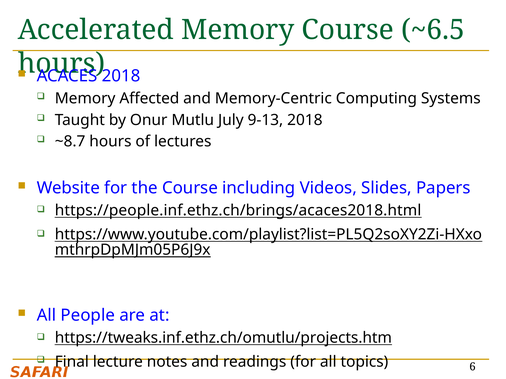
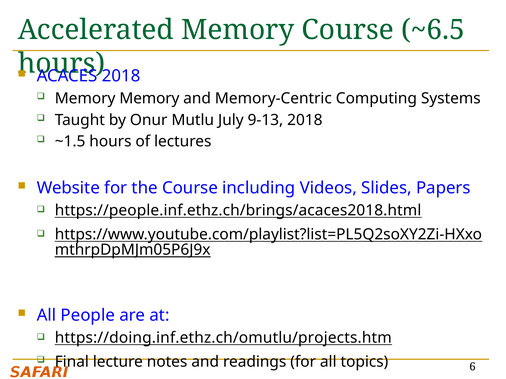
Memory Affected: Affected -> Memory
~8.7: ~8.7 -> ~1.5
https://tweaks.inf.ethz.ch/omutlu/projects.htm: https://tweaks.inf.ethz.ch/omutlu/projects.htm -> https://doing.inf.ethz.ch/omutlu/projects.htm
